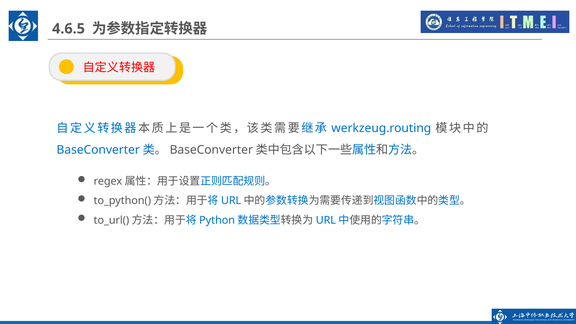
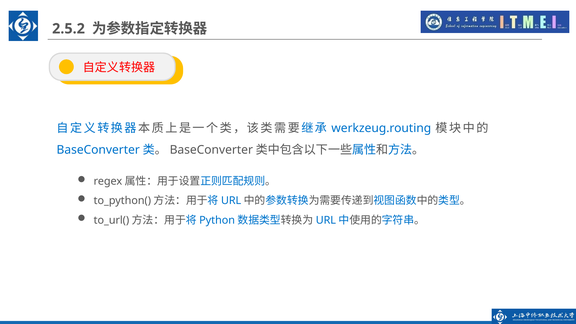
4.6.5: 4.6.5 -> 2.5.2
